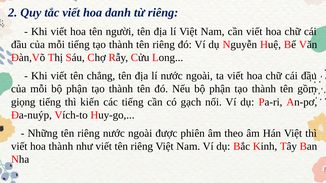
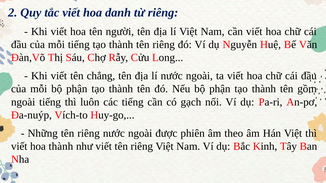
giọng at (23, 102): giọng -> ngoài
kiến: kiến -> luôn
